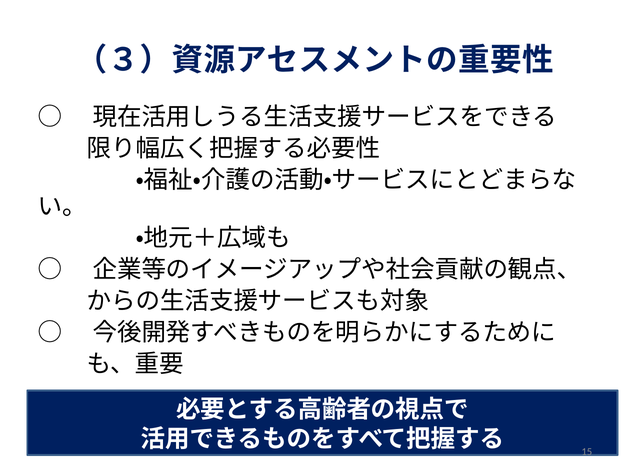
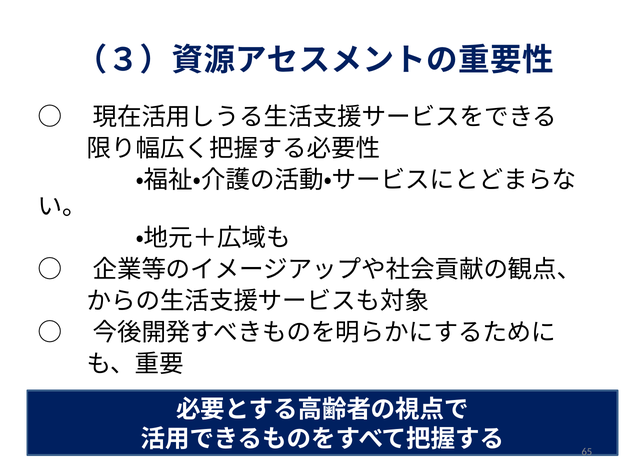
15: 15 -> 65
